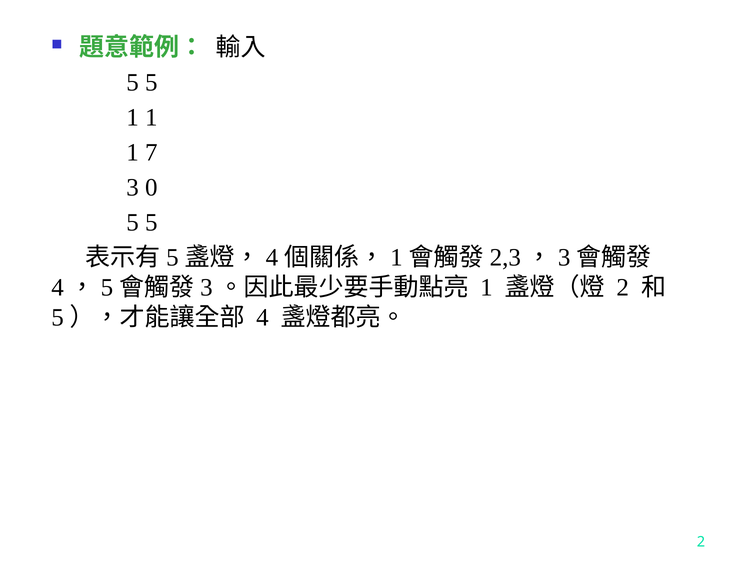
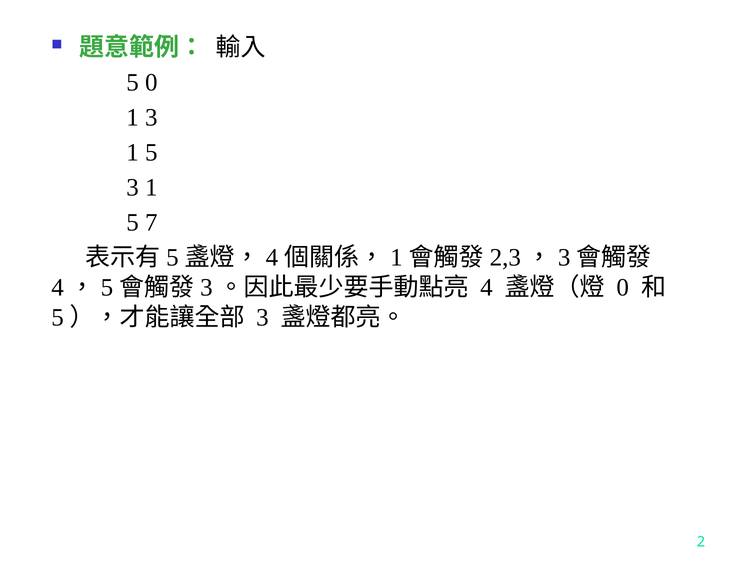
5 at (151, 83): 5 -> 0
1 at (151, 118): 1 -> 3
7 at (151, 153): 7 -> 5
0 at (151, 188): 0 -> 1
5 at (151, 223): 5 -> 7
1 at (486, 288): 1 -> 4
2 at (623, 288): 2 -> 0
4 at (262, 318): 4 -> 3
